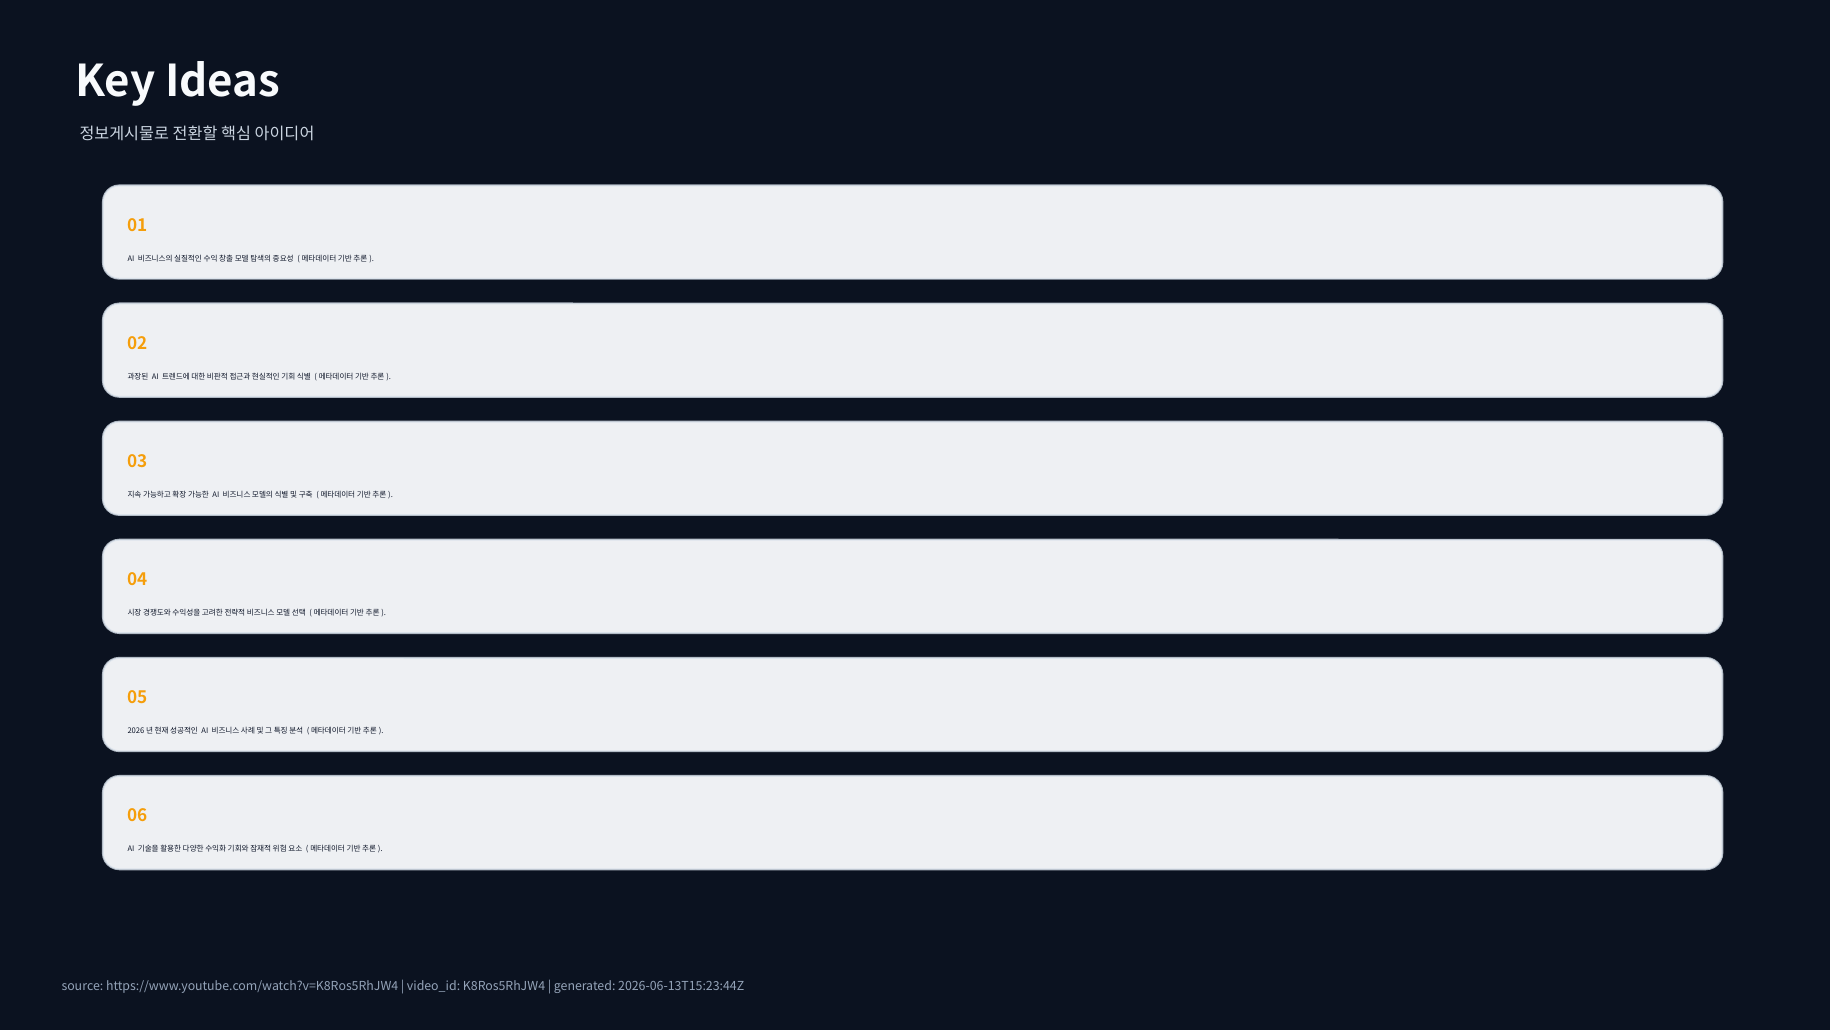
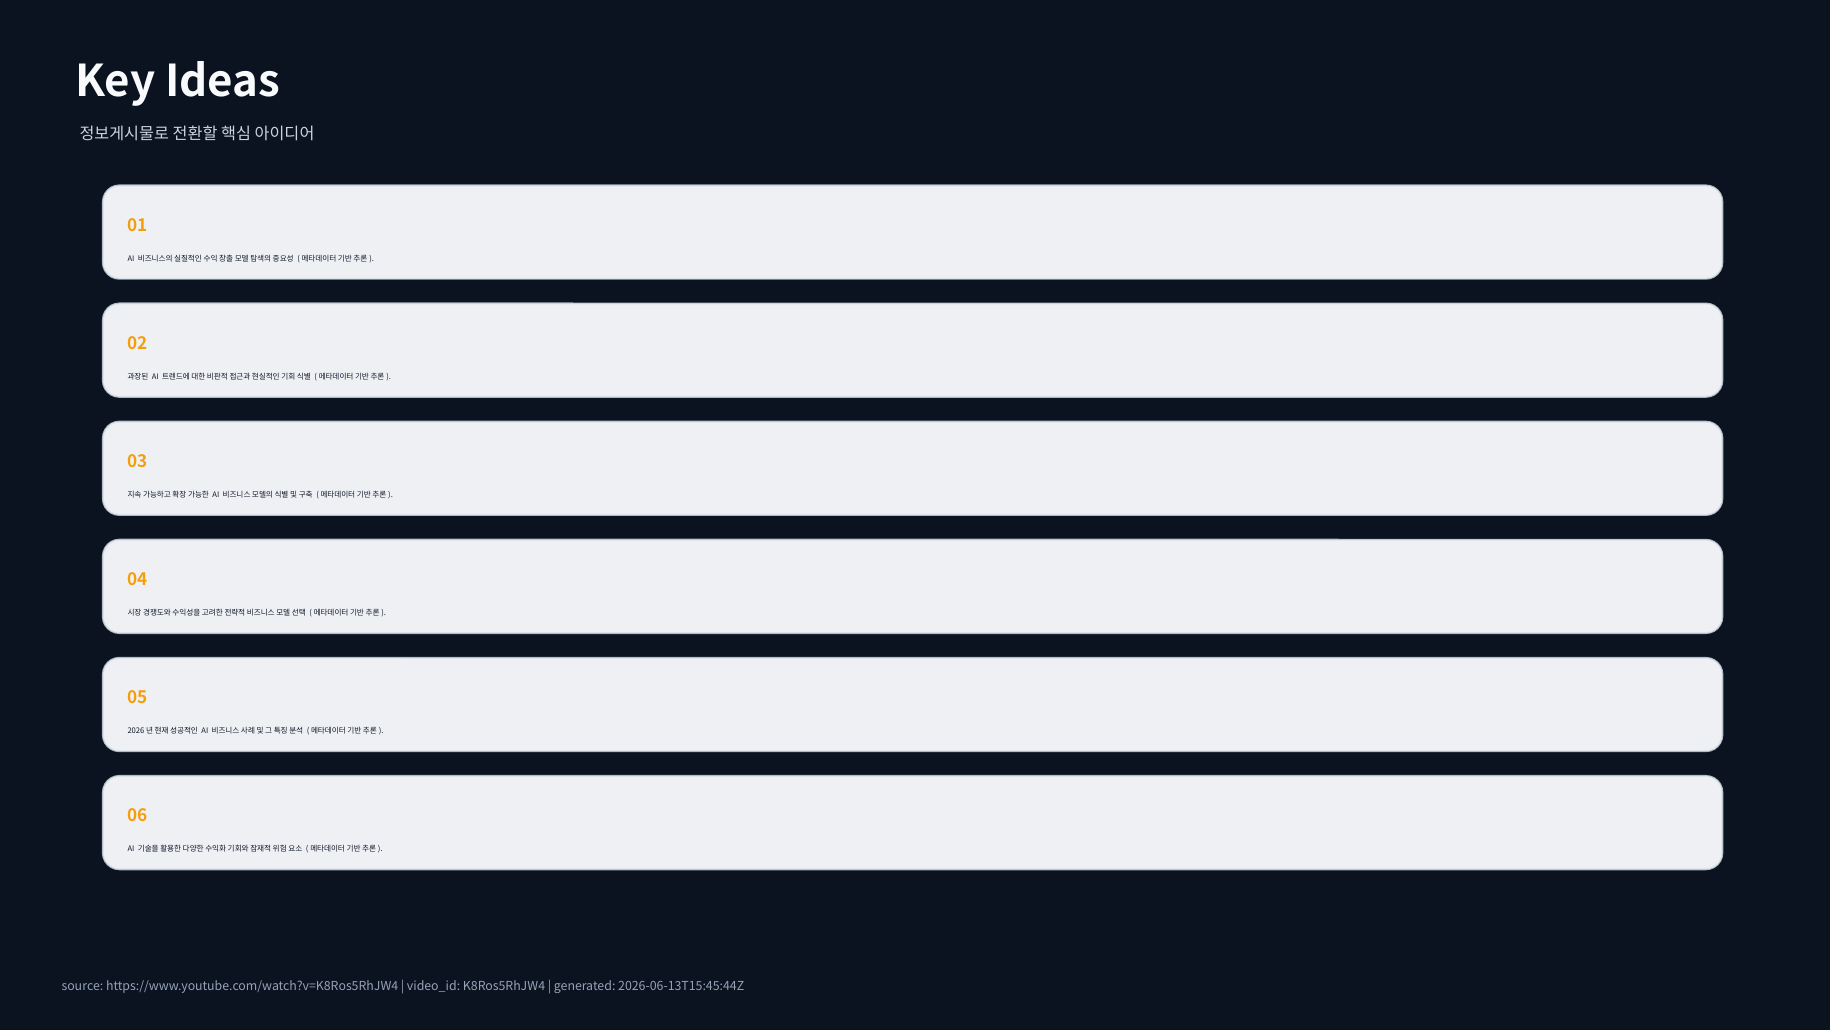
2026-06-13T15:23:44Z: 2026-06-13T15:23:44Z -> 2026-06-13T15:45:44Z
